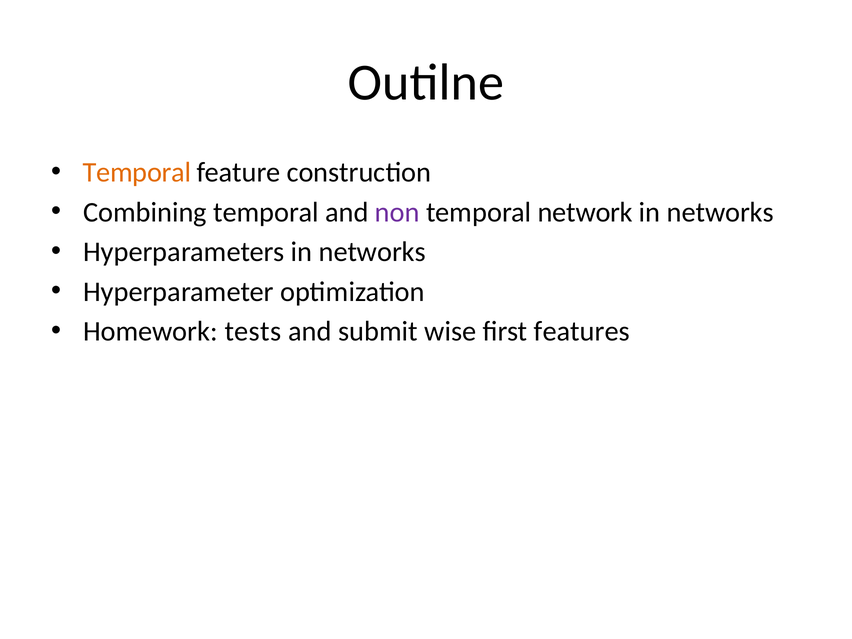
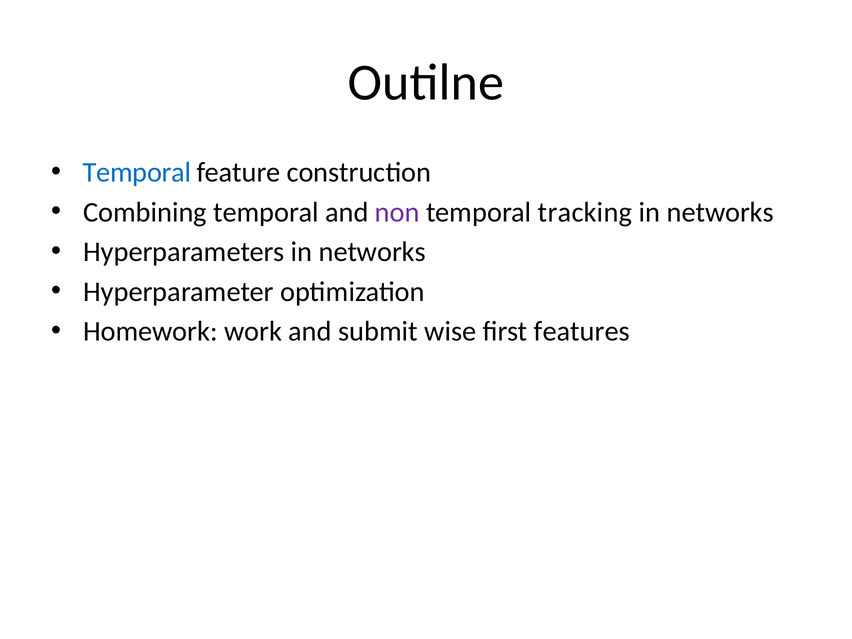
Temporal at (137, 172) colour: orange -> blue
network: network -> tracking
tests: tests -> work
